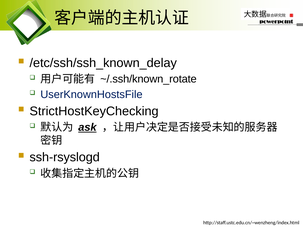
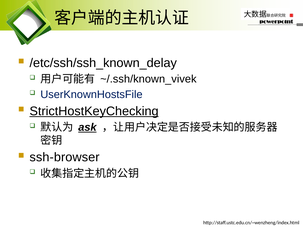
~/.ssh/known_rotate: ~/.ssh/known_rotate -> ~/.ssh/known_vivek
StrictHostKeyChecking underline: none -> present
ssh-rsyslogd: ssh-rsyslogd -> ssh-browser
